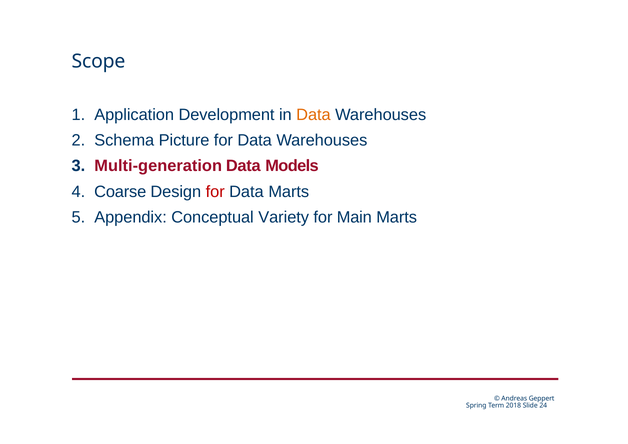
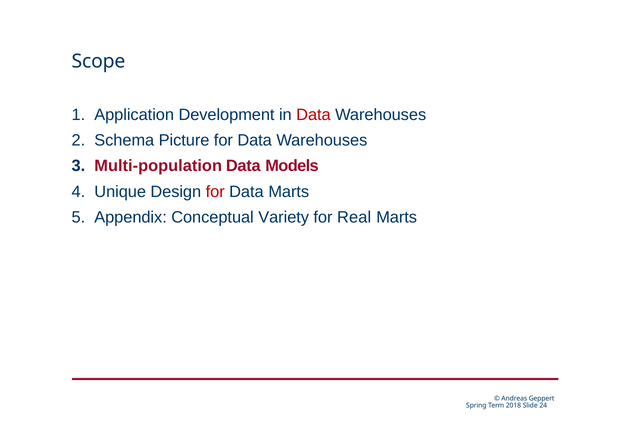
Data at (313, 115) colour: orange -> red
Multi-generation: Multi-generation -> Multi-population
Coarse: Coarse -> Unique
Main: Main -> Real
